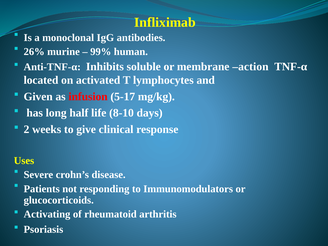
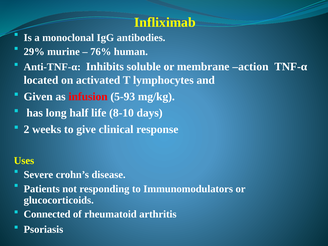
26%: 26% -> 29%
99%: 99% -> 76%
5-17: 5-17 -> 5-93
Activating: Activating -> Connected
